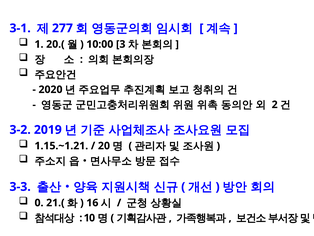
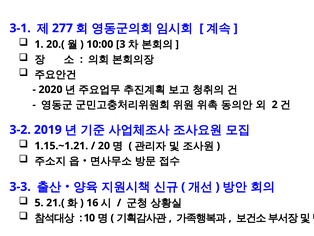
0: 0 -> 5
